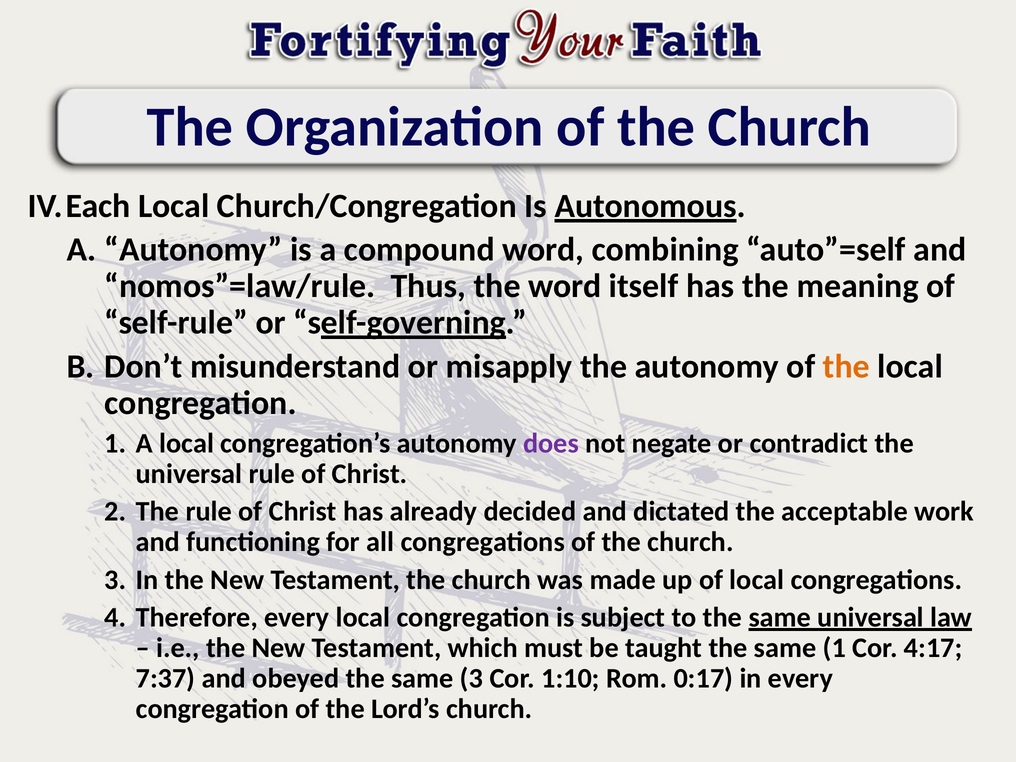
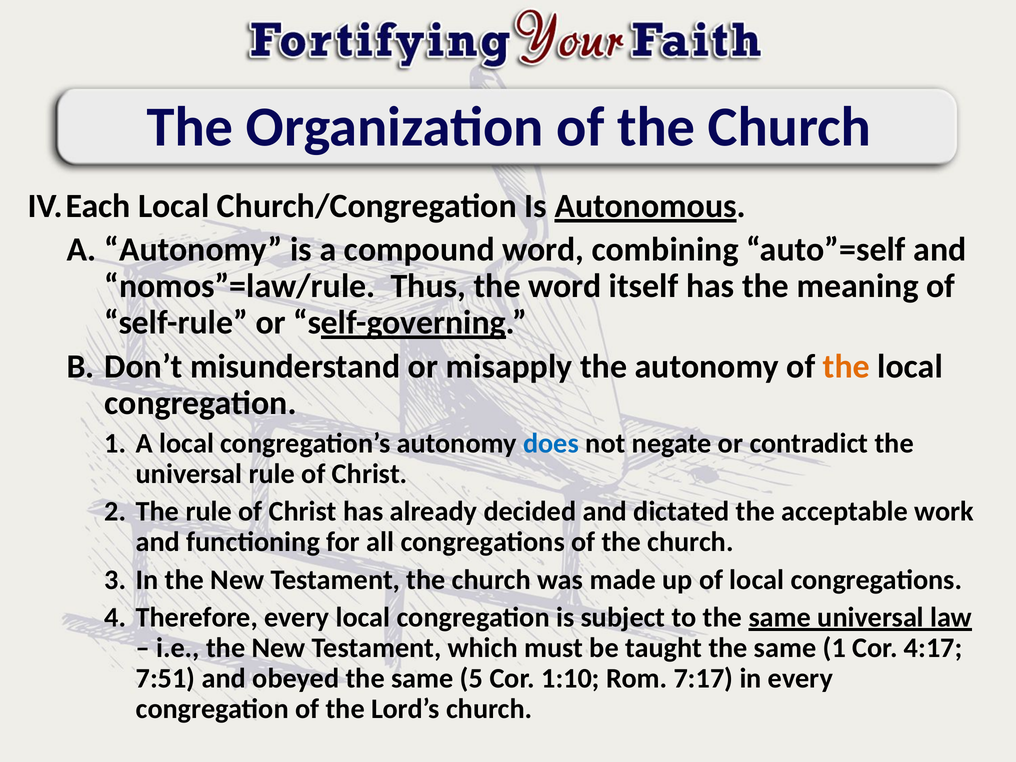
does colour: purple -> blue
7:37: 7:37 -> 7:51
same 3: 3 -> 5
0:17: 0:17 -> 7:17
